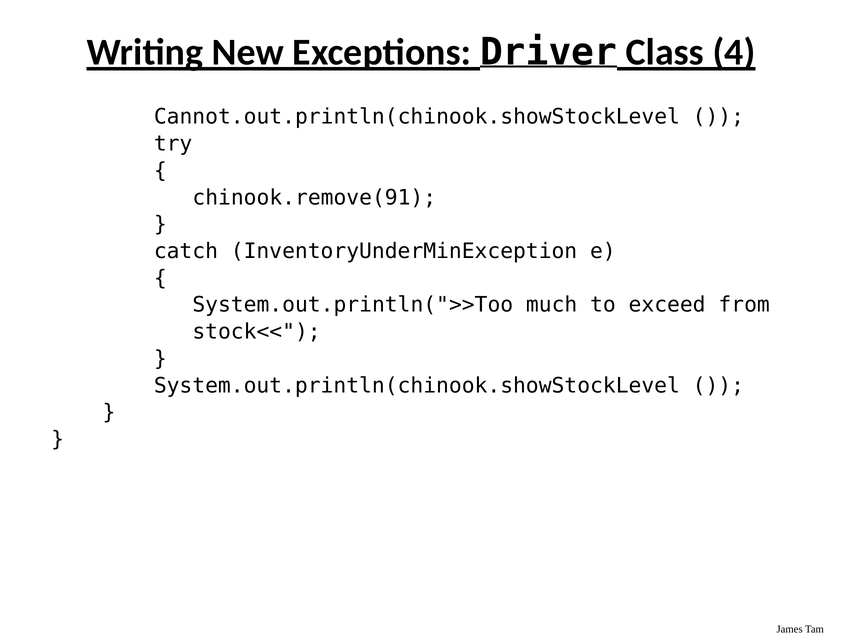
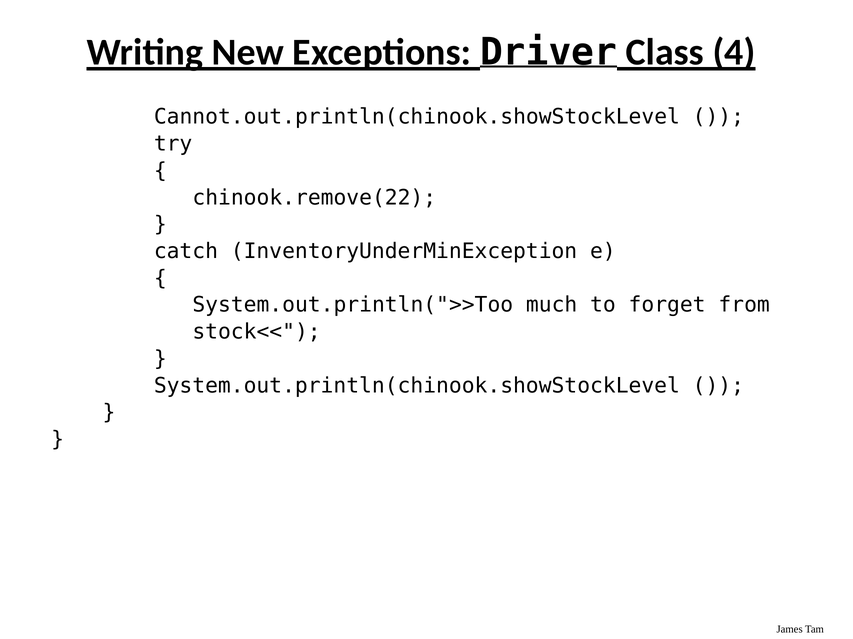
chinook.remove(91: chinook.remove(91 -> chinook.remove(22
exceed: exceed -> forget
